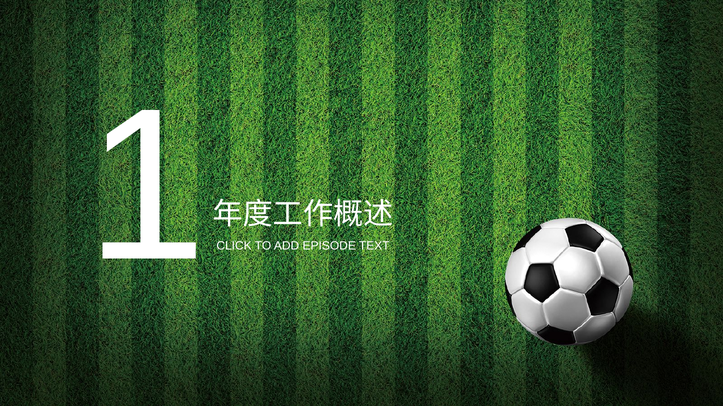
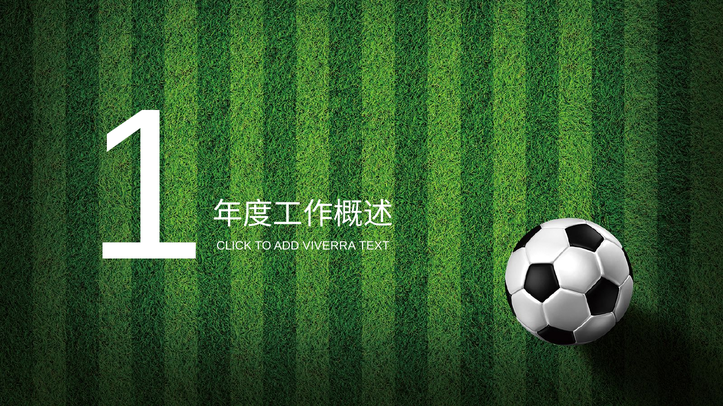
EPISODE: EPISODE -> VIVERRA
